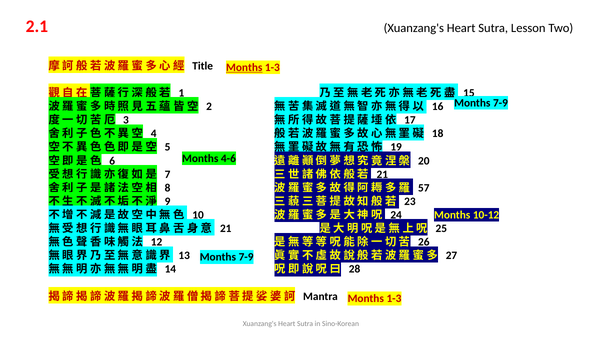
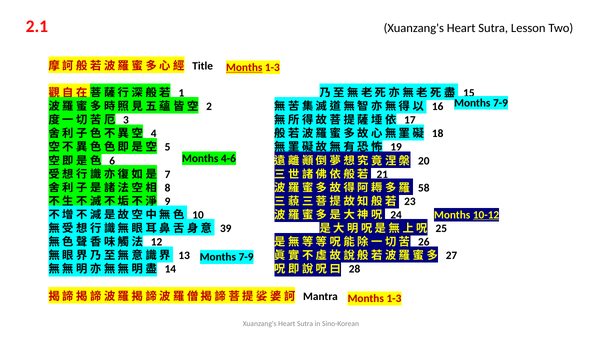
57: 57 -> 58
10-12 underline: none -> present
21 at (226, 228): 21 -> 39
